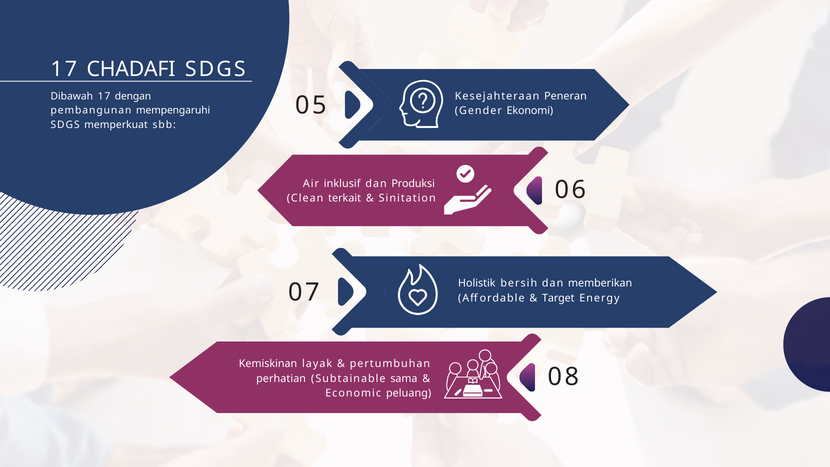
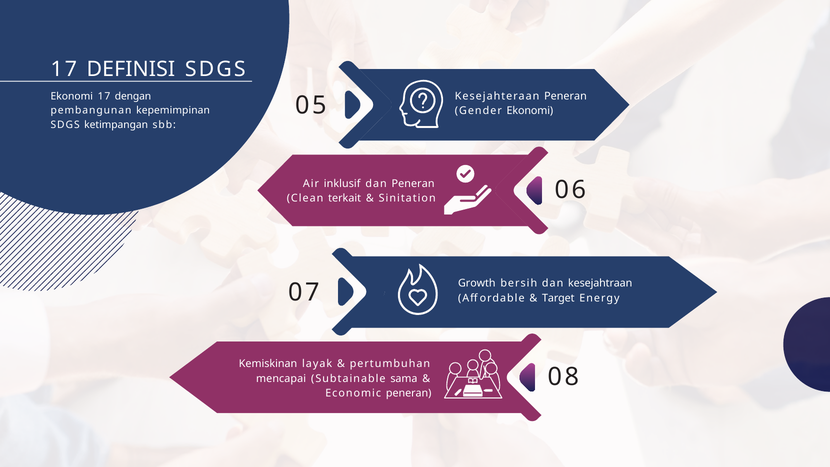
CHADAFI: CHADAFI -> DEFINISI
Dibawah at (72, 96): Dibawah -> Ekonomi
mempengaruhi: mempengaruhi -> kepemimpinan
memperkuat: memperkuat -> ketimpangan
dan Produksi: Produksi -> Peneran
Holistik: Holistik -> Growth
memberikan: memberikan -> kesejahtraan
perhatian: perhatian -> mencapai
Economic peluang: peluang -> peneran
